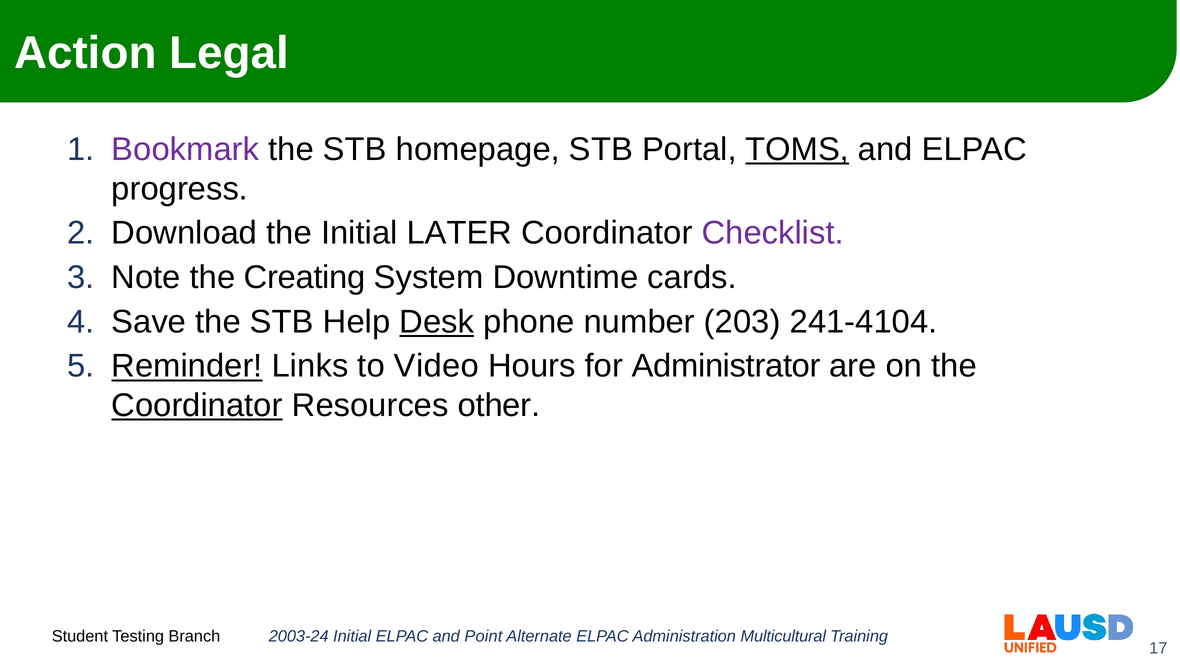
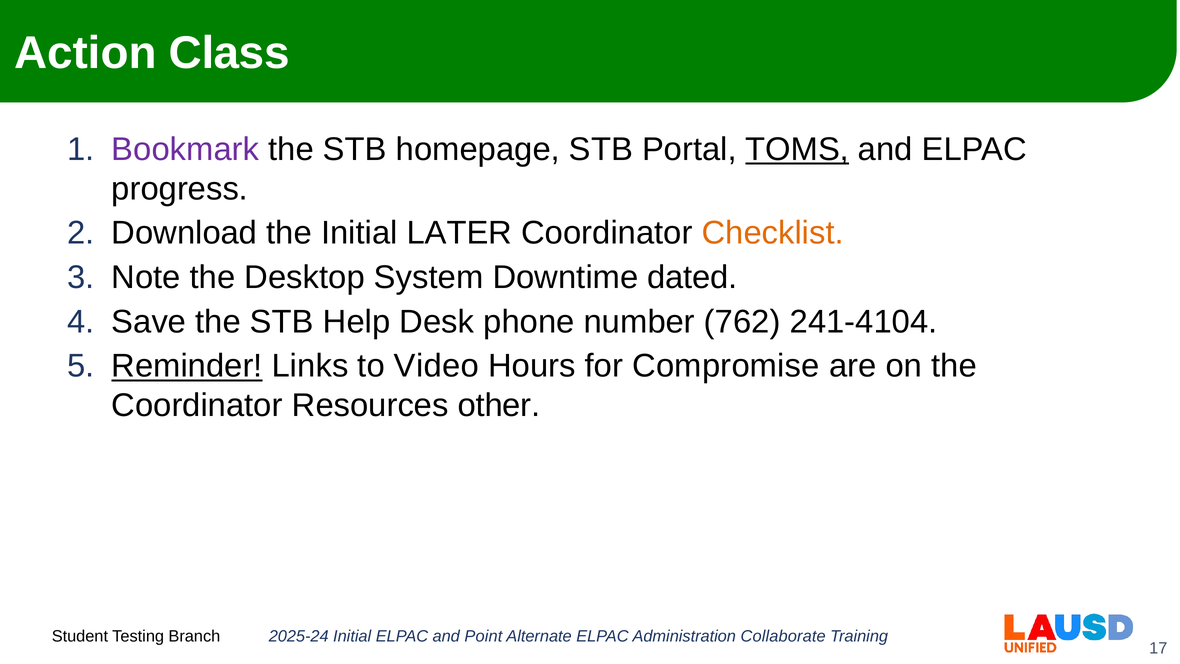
Legal: Legal -> Class
Checklist colour: purple -> orange
Creating: Creating -> Desktop
cards: cards -> dated
Desk underline: present -> none
203: 203 -> 762
Administrator: Administrator -> Compromise
Coordinator at (197, 405) underline: present -> none
2003-24: 2003-24 -> 2025-24
Multicultural: Multicultural -> Collaborate
